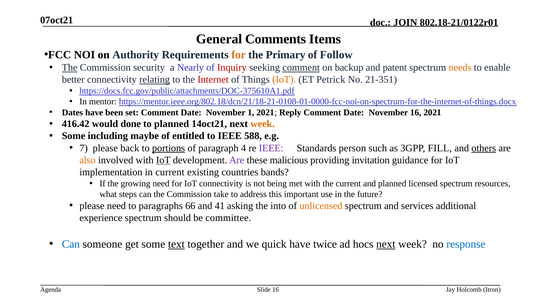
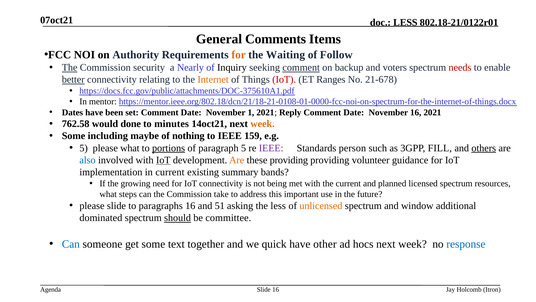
JOIN at (405, 22): JOIN -> LESS
Primary: Primary -> Waiting
Inquiry colour: red -> black
patent: patent -> voters
needs colour: orange -> red
better underline: none -> present
relating underline: present -> none
Internet colour: red -> orange
IoT at (284, 80) colour: orange -> red
Petrick: Petrick -> Ranges
21-351: 21-351 -> 21-678
416.42: 416.42 -> 762.58
to planned: planned -> minutes
entitled: entitled -> nothing
588: 588 -> 159
7 at (84, 148): 7 -> 5
please back: back -> what
paragraph 4: 4 -> 5
also colour: orange -> blue
Are at (237, 160) colour: purple -> orange
these malicious: malicious -> providing
invitation: invitation -> volunteer
countries: countries -> summary
please need: need -> slide
paragraphs 66: 66 -> 16
41: 41 -> 51
the into: into -> less
services: services -> window
experience: experience -> dominated
should underline: none -> present
text underline: present -> none
twice: twice -> other
next at (386, 244) underline: present -> none
